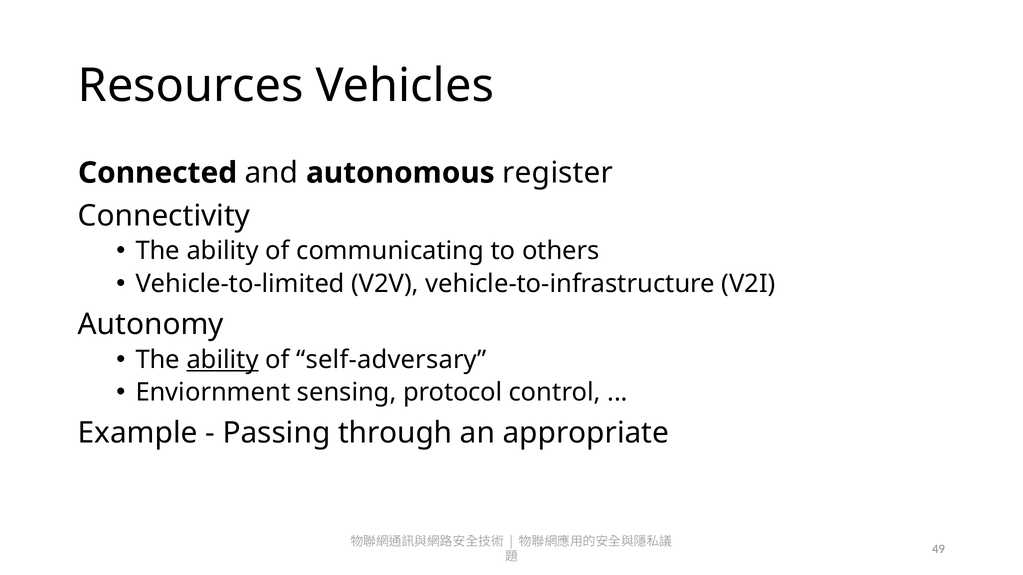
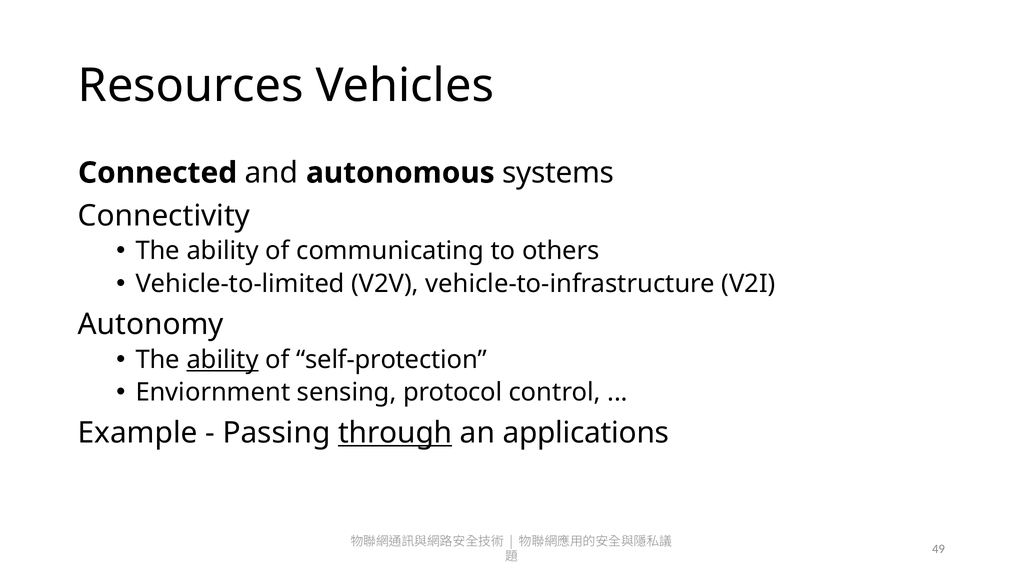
register: register -> systems
self-adversary: self-adversary -> self-protection
through underline: none -> present
appropriate: appropriate -> applications
